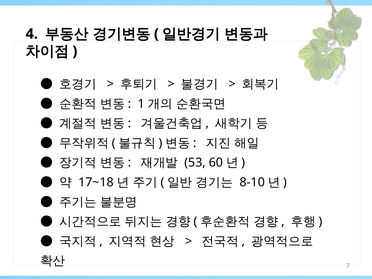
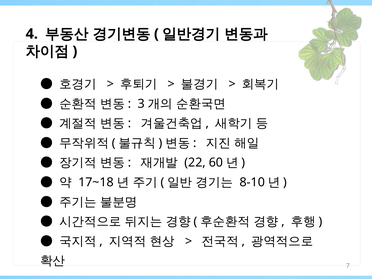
1: 1 -> 3
53: 53 -> 22
